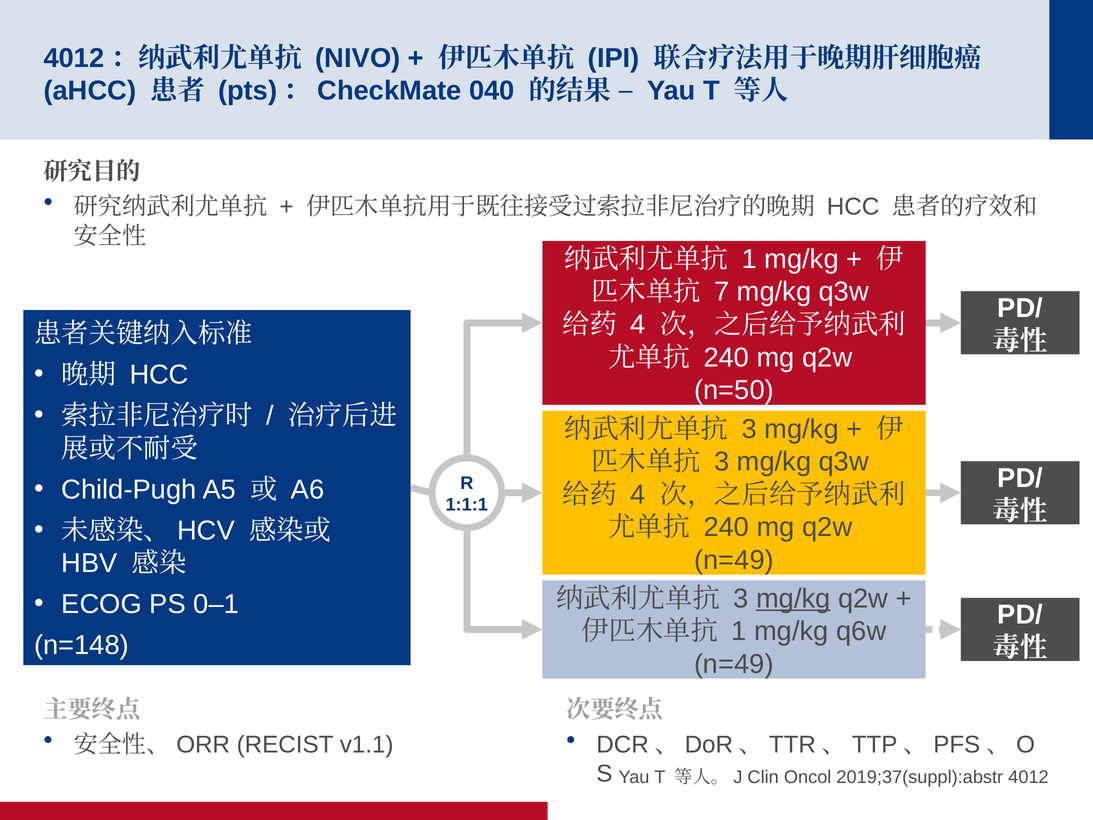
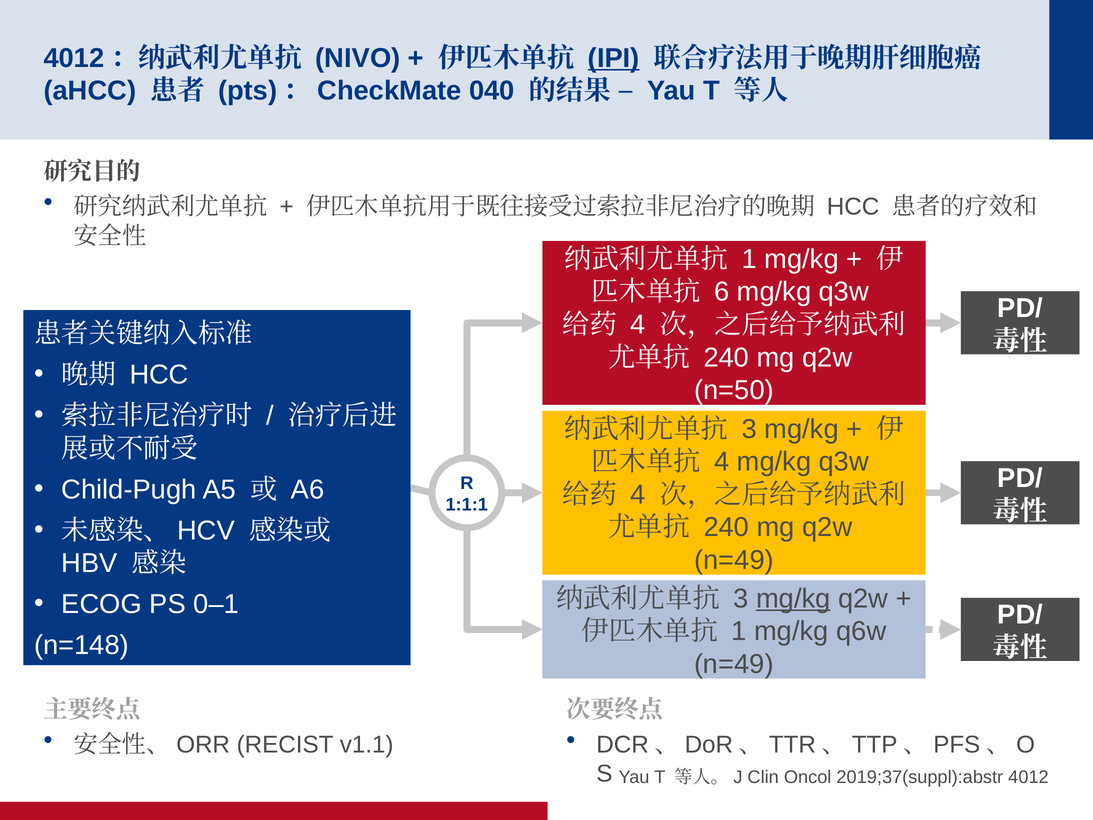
IPI underline: none -> present
7: 7 -> 6
3 at (722, 462): 3 -> 4
